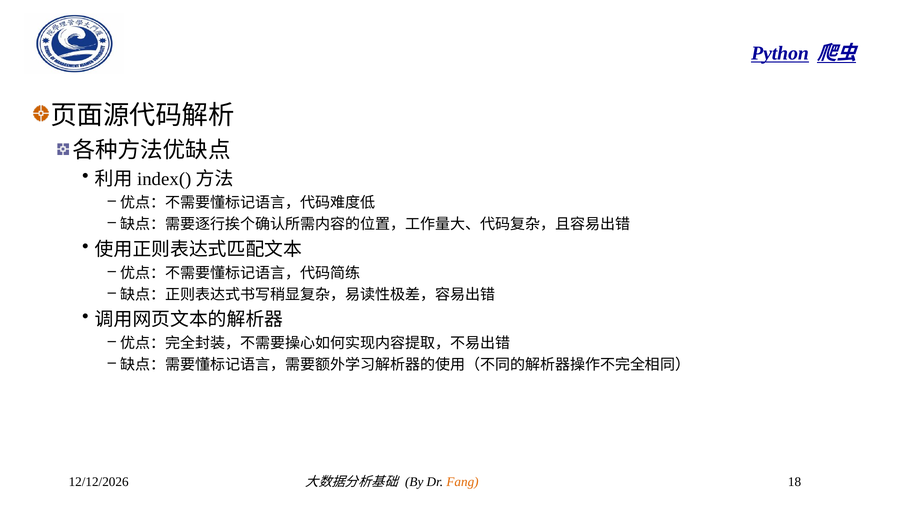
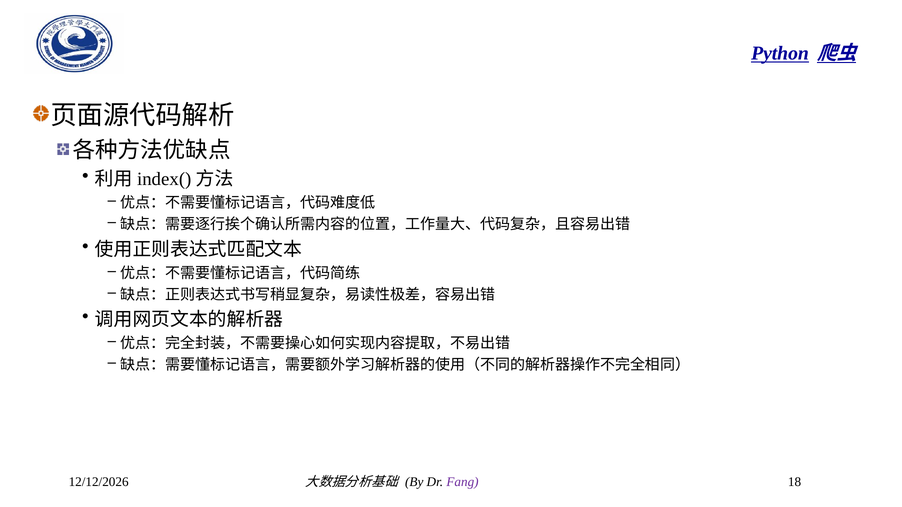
Fang colour: orange -> purple
